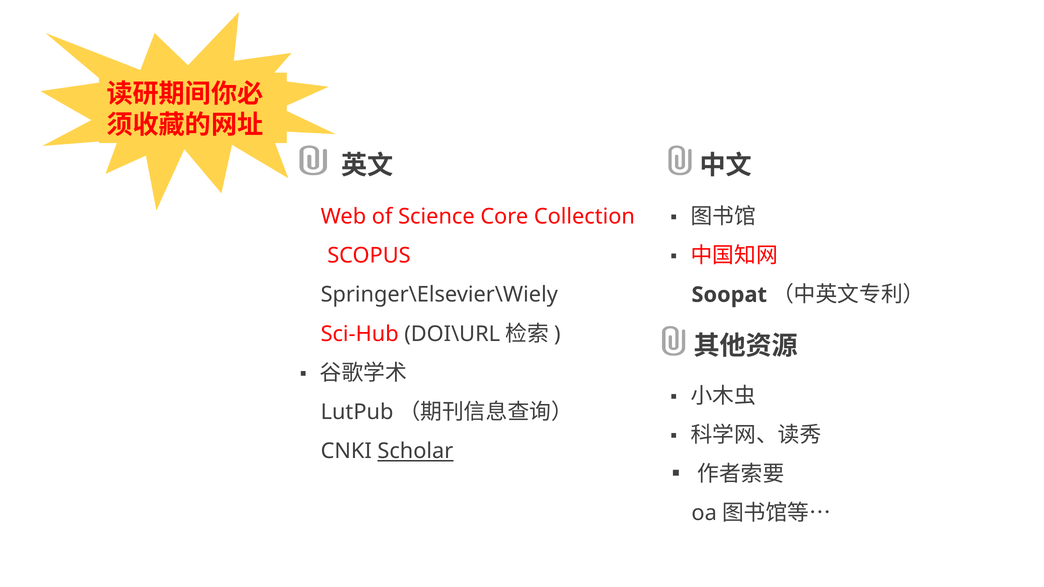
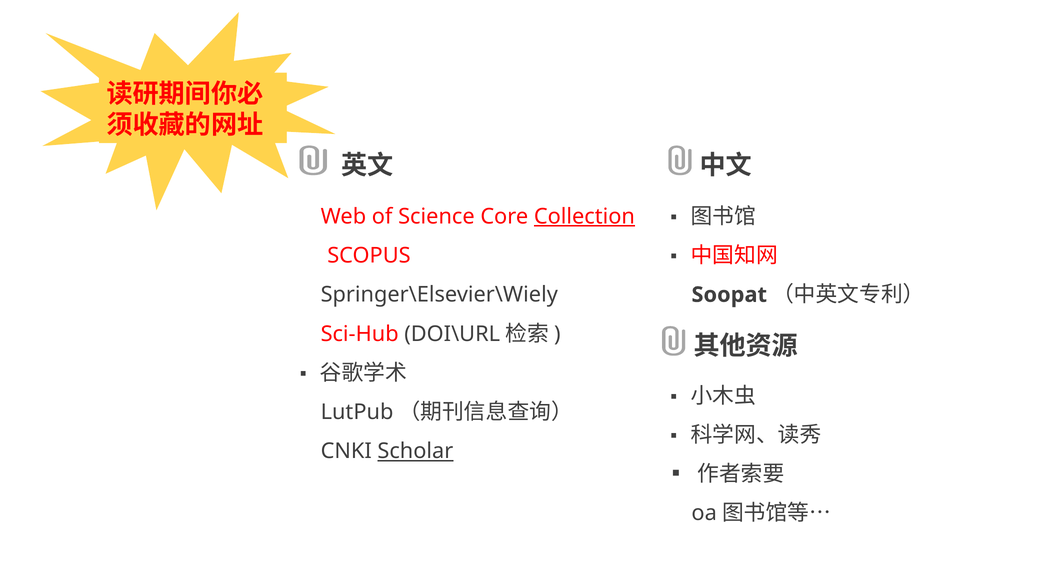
Collection underline: none -> present
